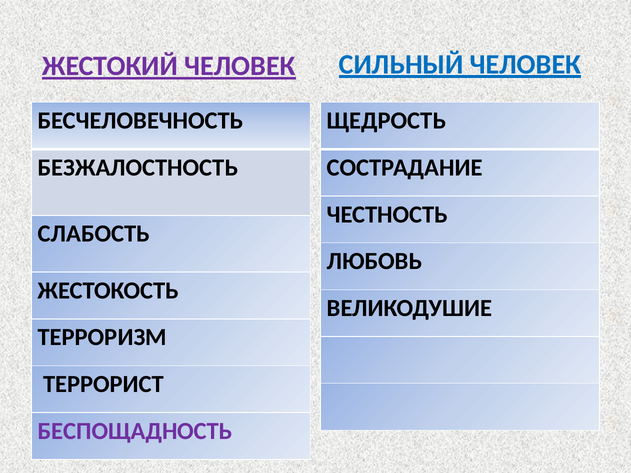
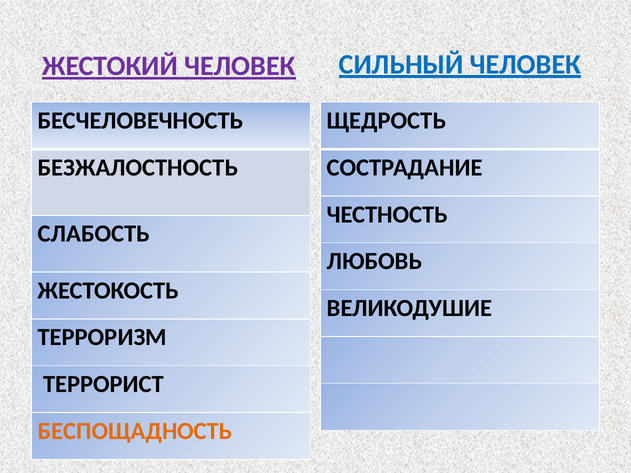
БЕСПОЩАДНОСТЬ colour: purple -> orange
